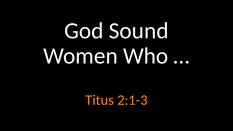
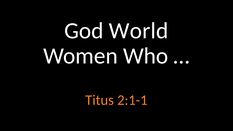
Sound: Sound -> World
2:1-3: 2:1-3 -> 2:1-1
